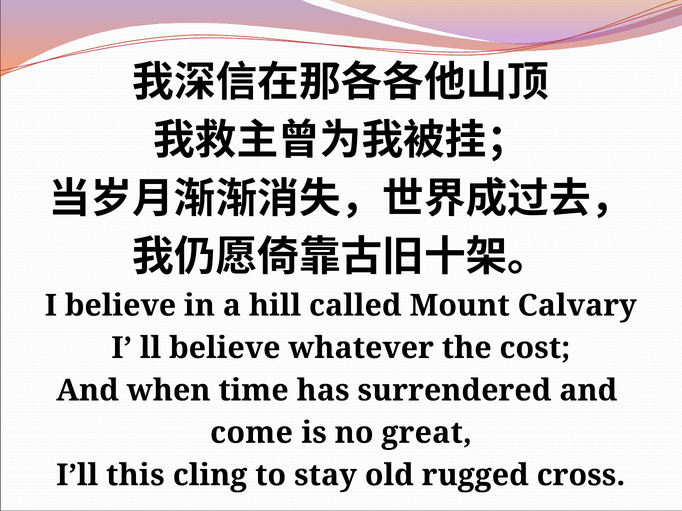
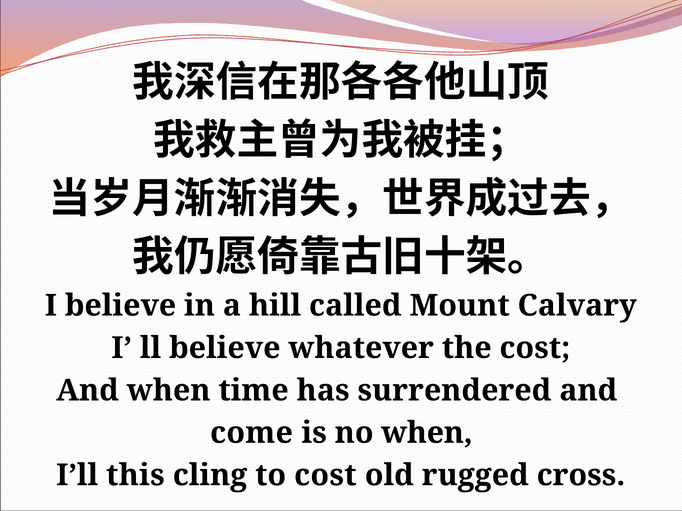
no great: great -> when
to stay: stay -> cost
